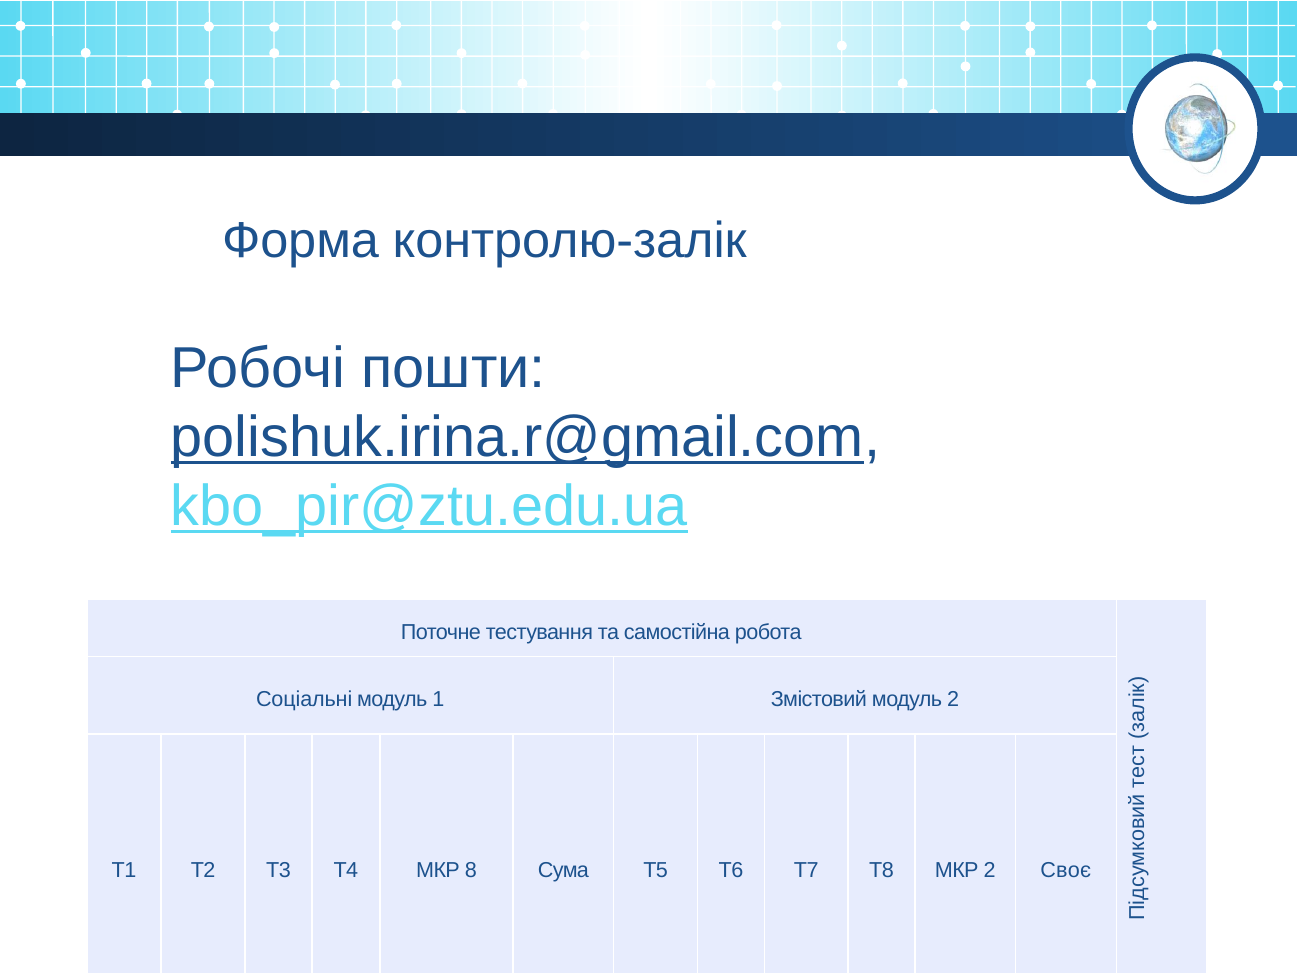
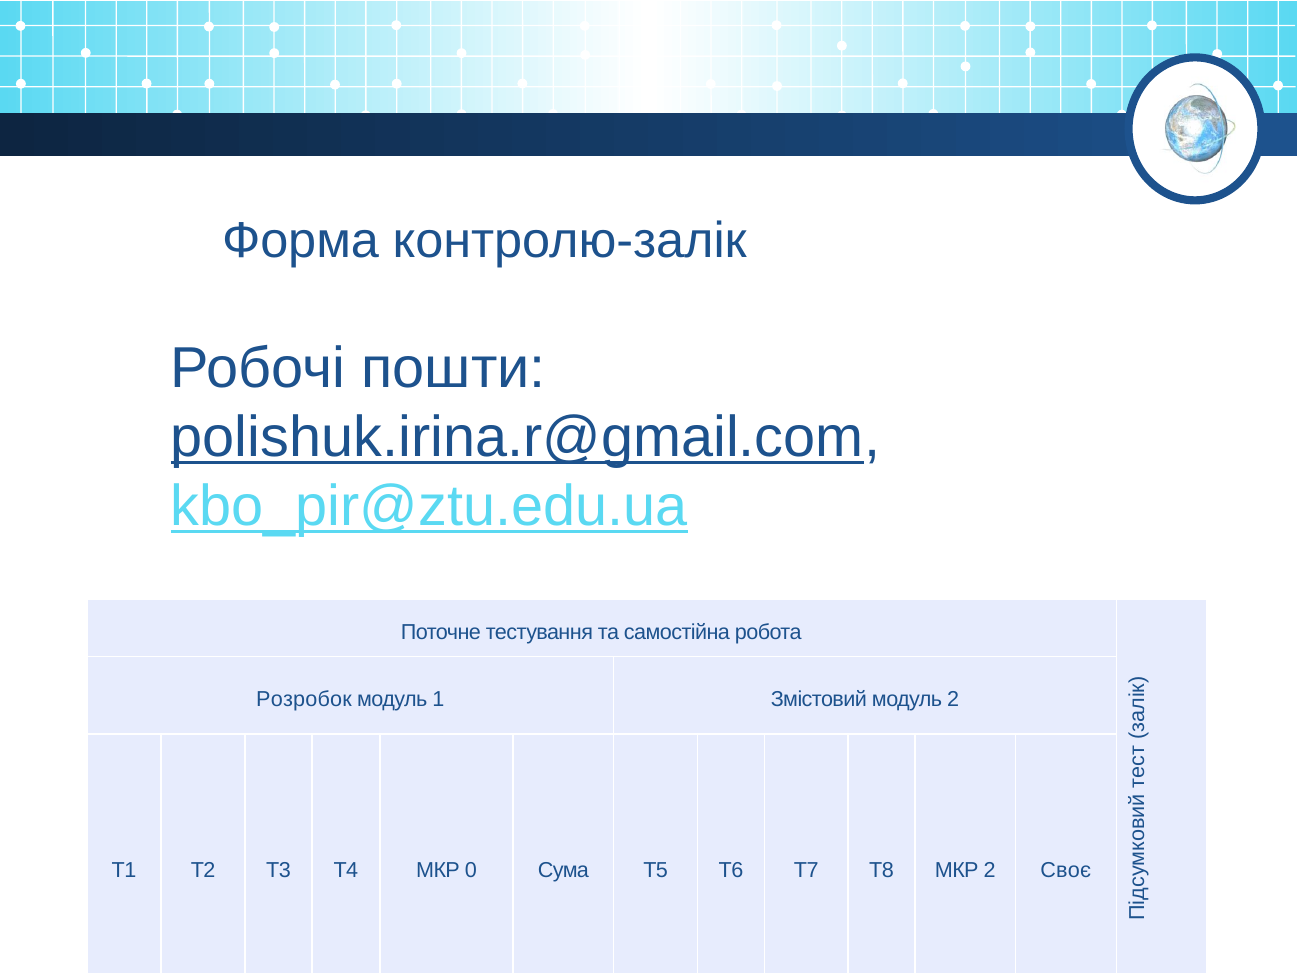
Соціальні: Соціальні -> Розробок
8: 8 -> 0
